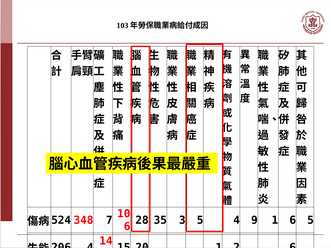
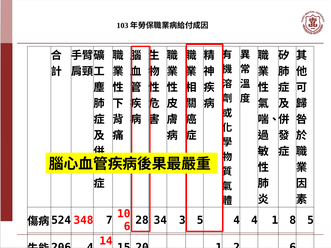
35: 35 -> 34
4 9: 9 -> 4
6 at (293, 220): 6 -> 8
